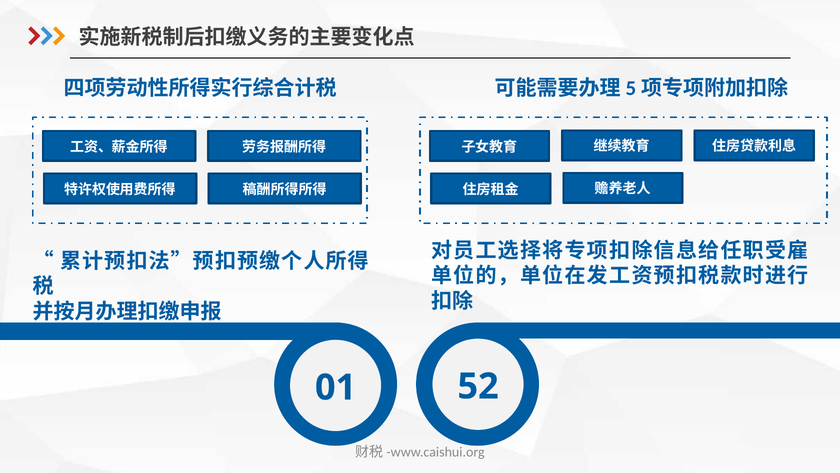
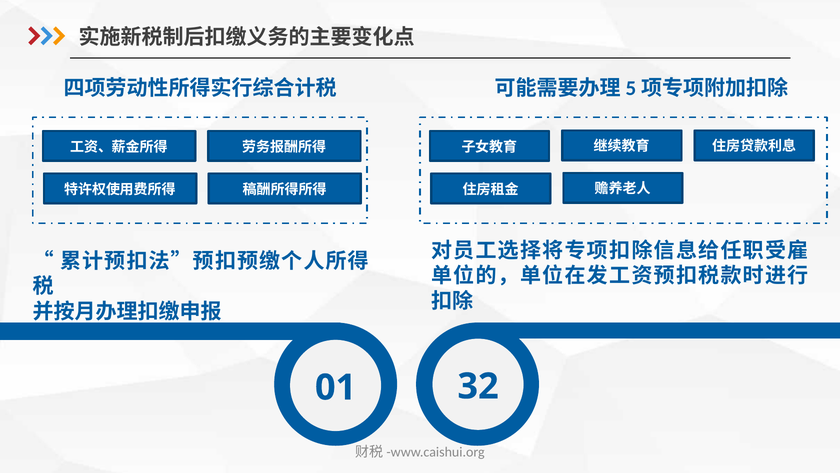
52: 52 -> 32
